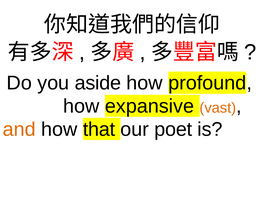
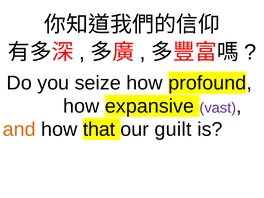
aside: aside -> seize
vast colour: orange -> purple
poet: poet -> guilt
